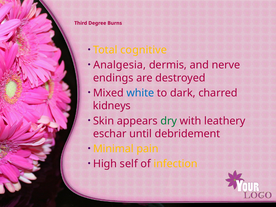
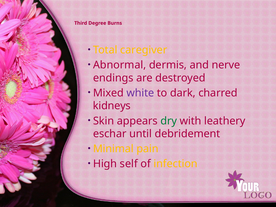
cognitive: cognitive -> caregiver
Analgesia: Analgesia -> Abnormal
white colour: blue -> purple
